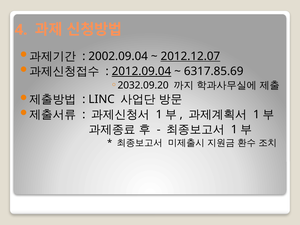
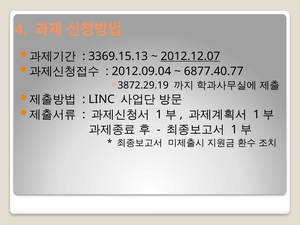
2002.09.04: 2002.09.04 -> 3369.15.13
2012.09.04 underline: present -> none
6317.85.69: 6317.85.69 -> 6877.40.77
2032.09.20: 2032.09.20 -> 3872.29.19
